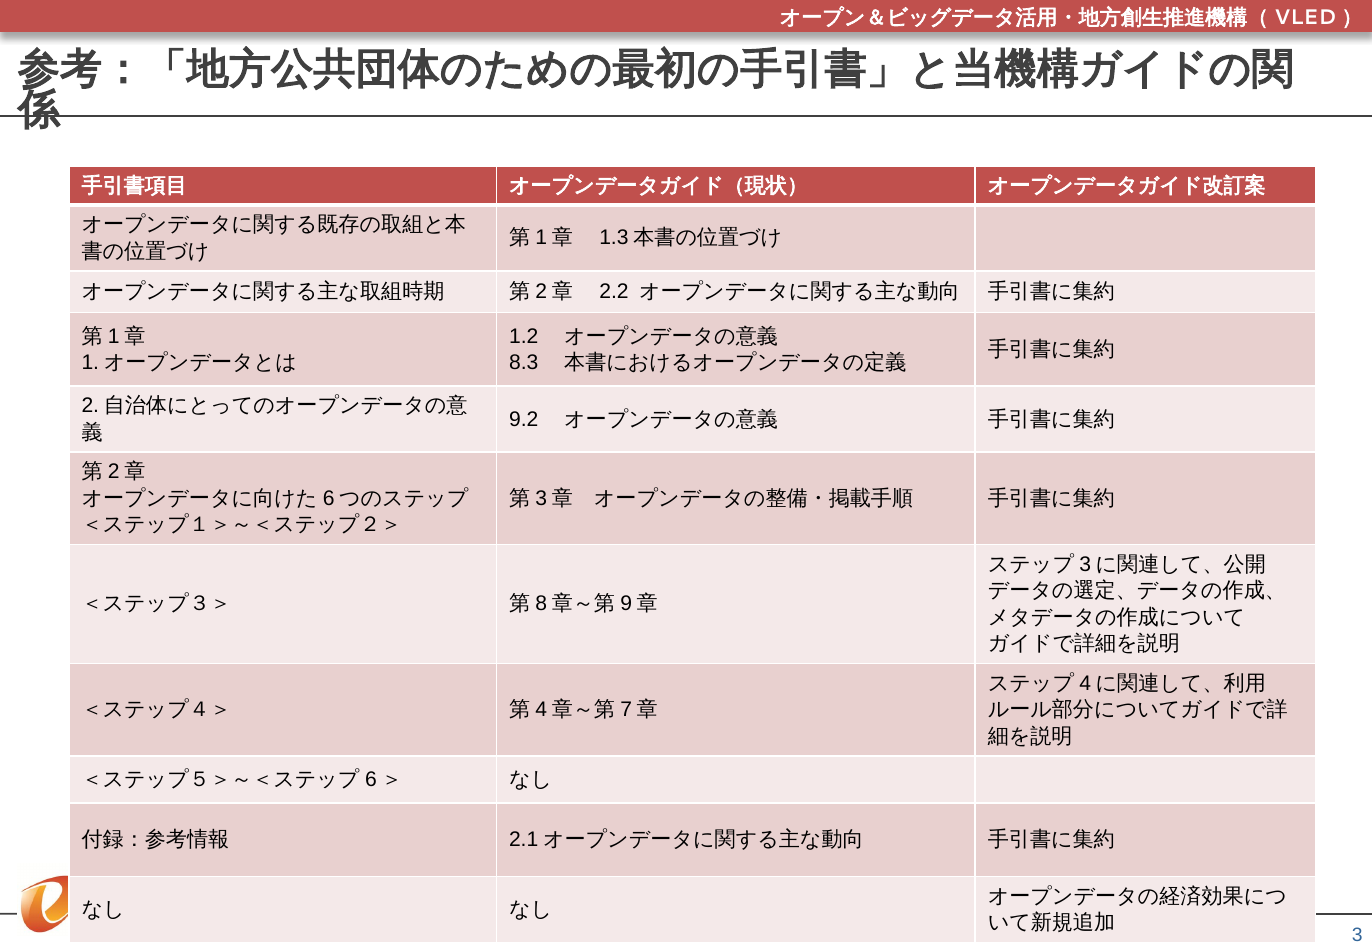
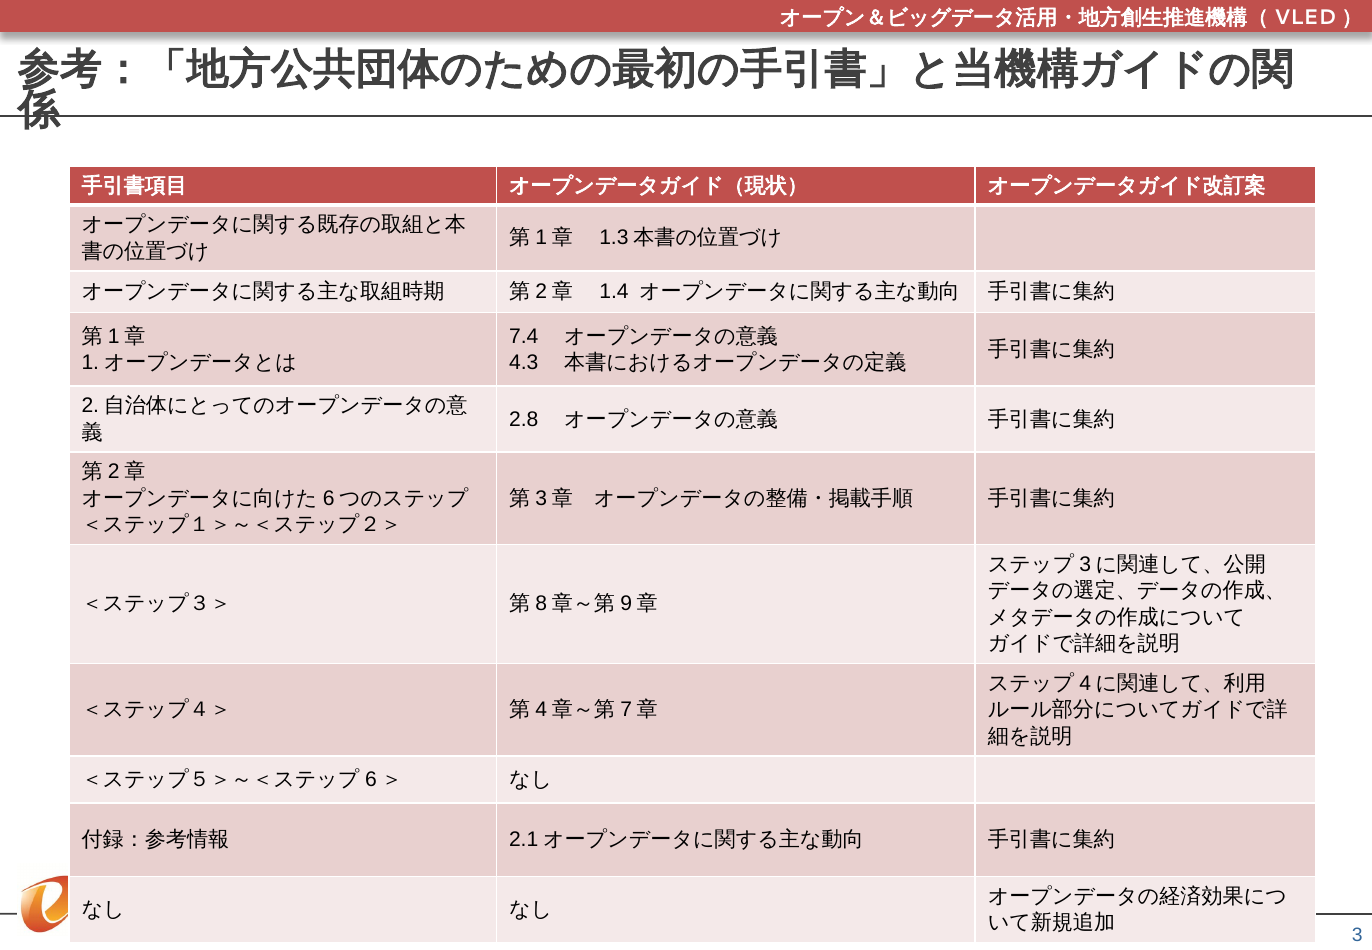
2.2: 2.2 -> 1.4
1.2: 1.2 -> 7.4
8.3: 8.3 -> 4.3
9.2: 9.2 -> 2.8
